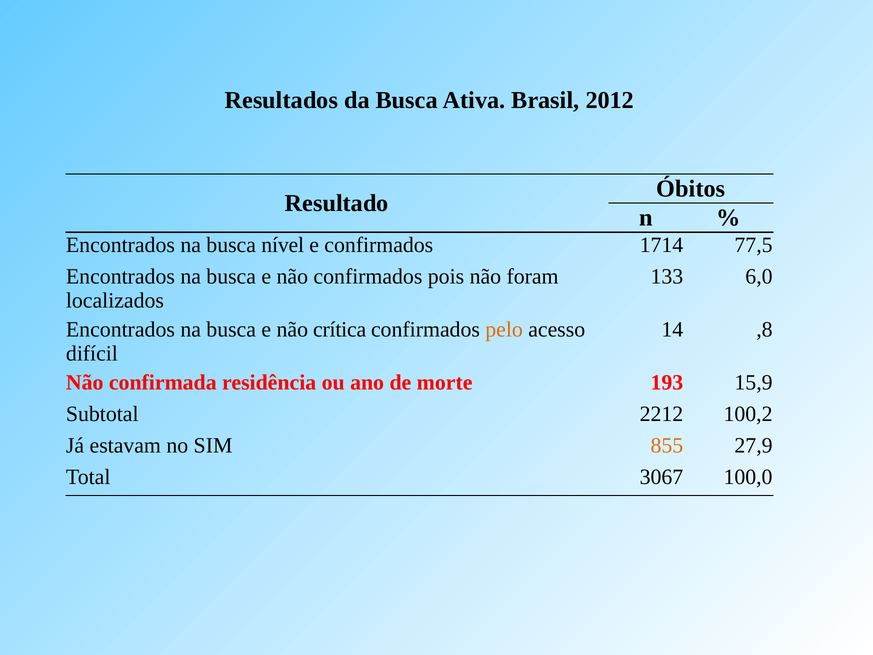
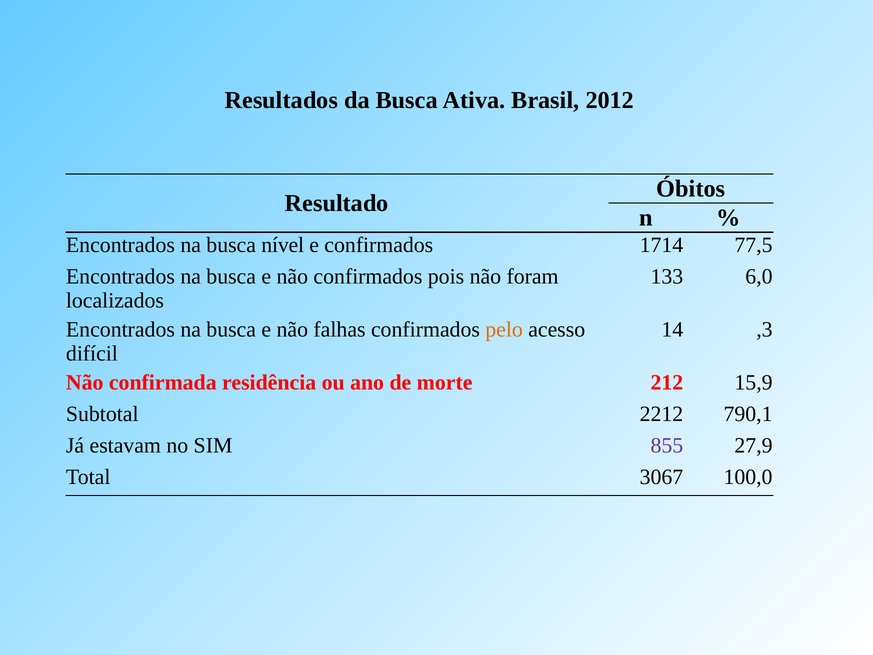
crítica: crítica -> falhas
,8: ,8 -> ,3
193: 193 -> 212
100,2: 100,2 -> 790,1
855 colour: orange -> purple
